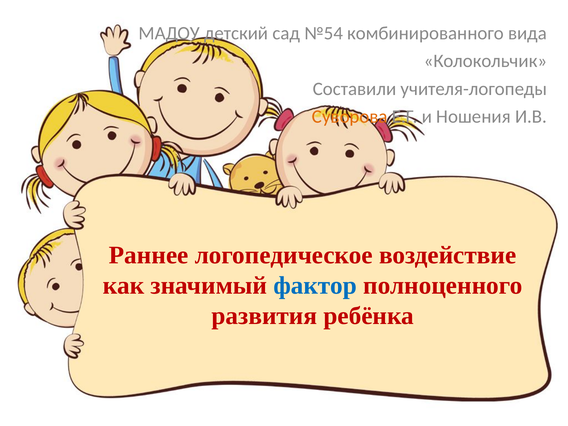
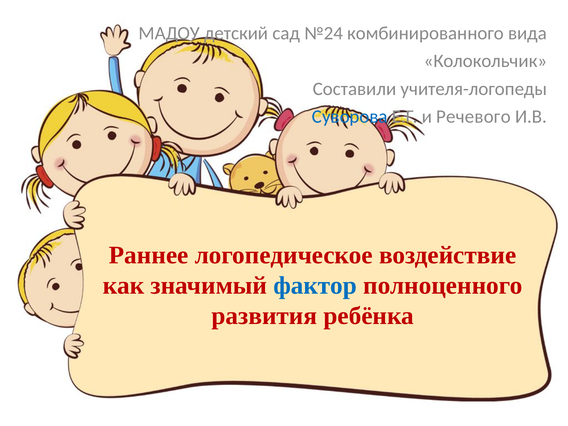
№54: №54 -> №24
Суворова colour: orange -> blue
Ношения: Ношения -> Речевого
